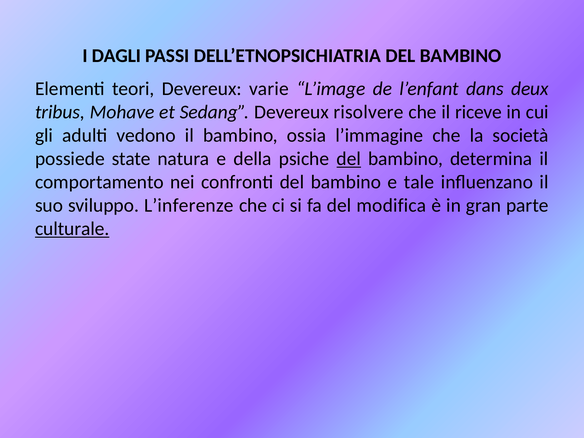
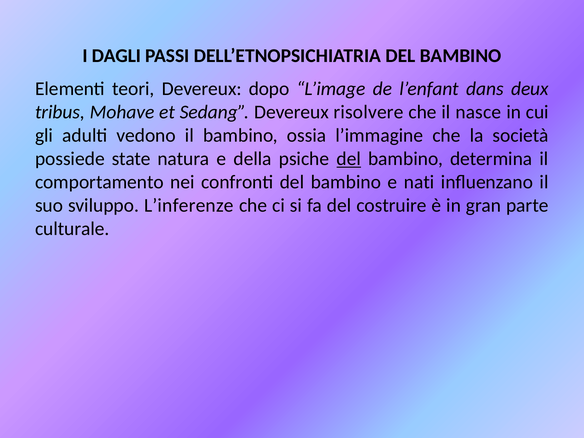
varie: varie -> dopo
riceve: riceve -> nasce
tale: tale -> nati
modifica: modifica -> costruire
culturale underline: present -> none
